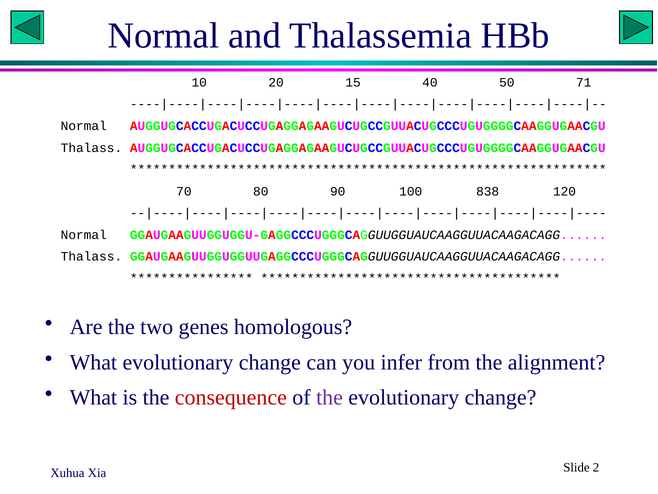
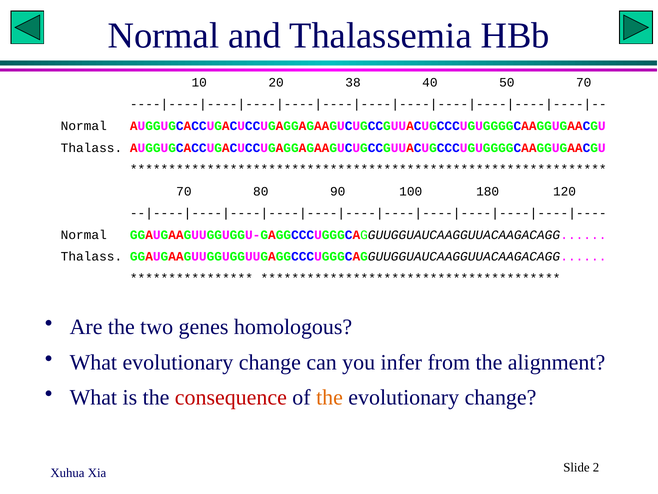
15: 15 -> 38
50 71: 71 -> 70
838: 838 -> 180
the at (329, 397) colour: purple -> orange
